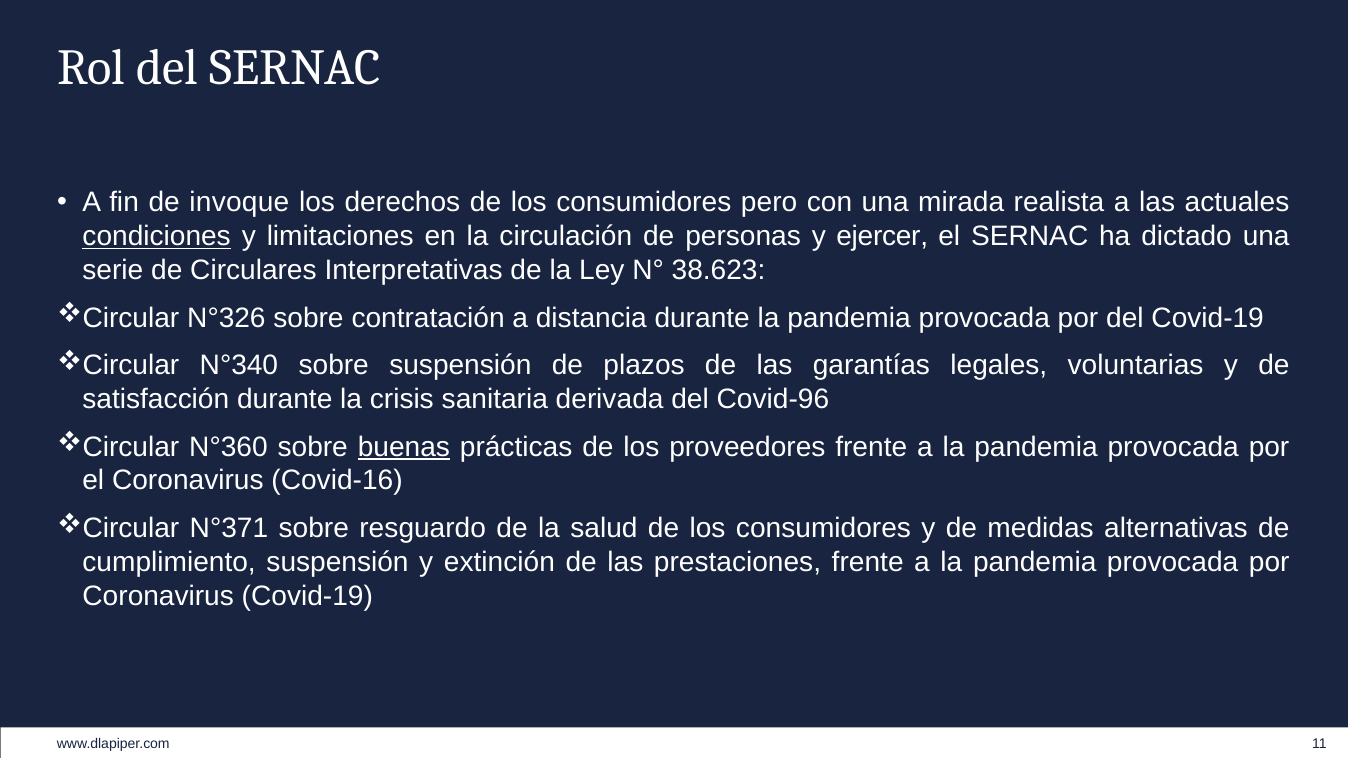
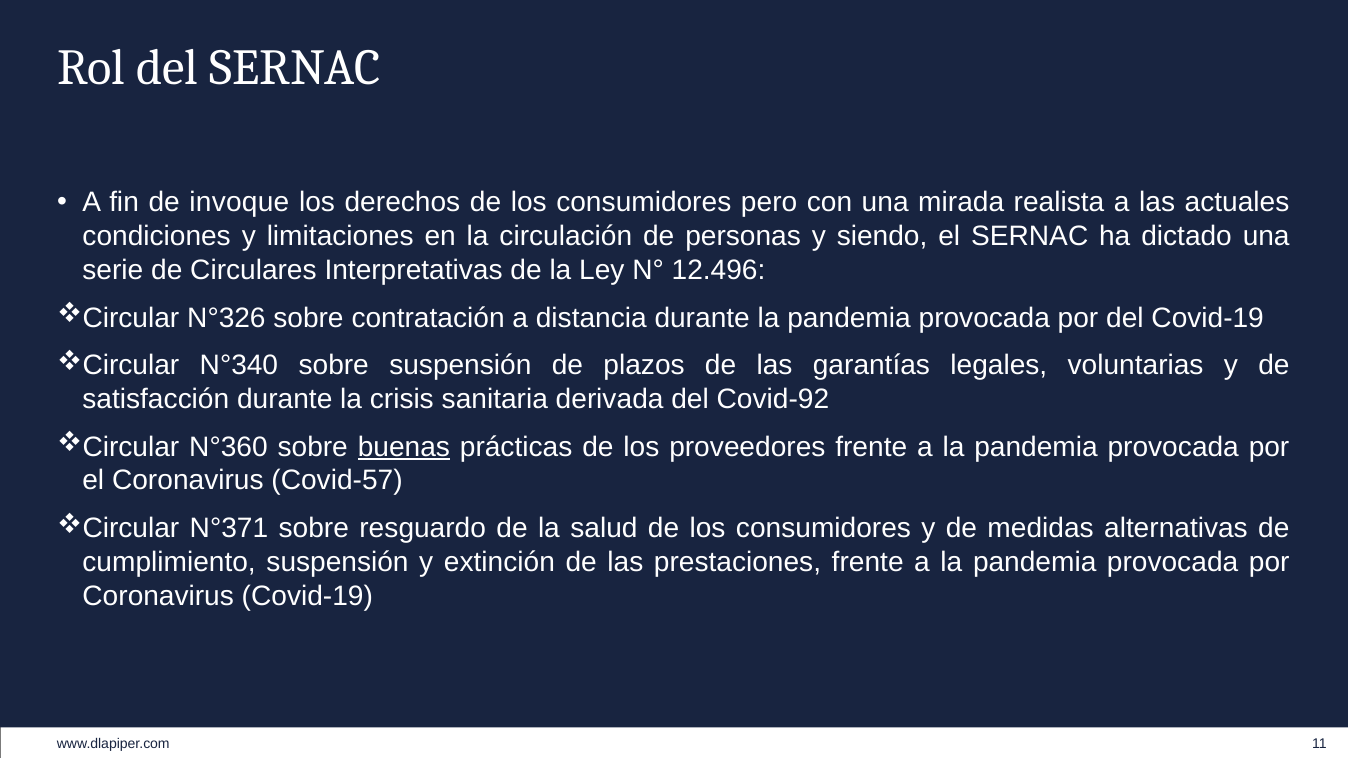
condiciones underline: present -> none
ejercer: ejercer -> siendo
38.623: 38.623 -> 12.496
Covid-96: Covid-96 -> Covid-92
Covid-16: Covid-16 -> Covid-57
